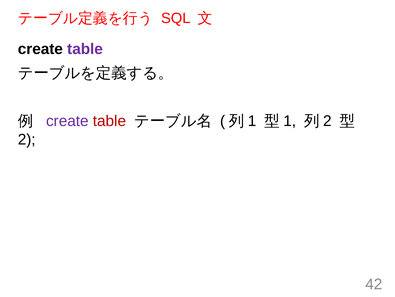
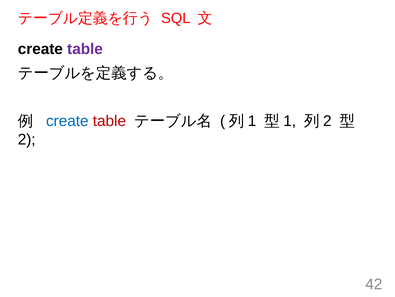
create at (67, 121) colour: purple -> blue
